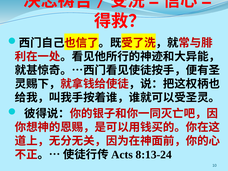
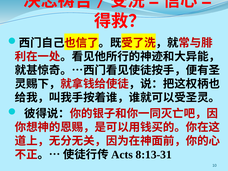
8:13-24: 8:13-24 -> 8:13-31
